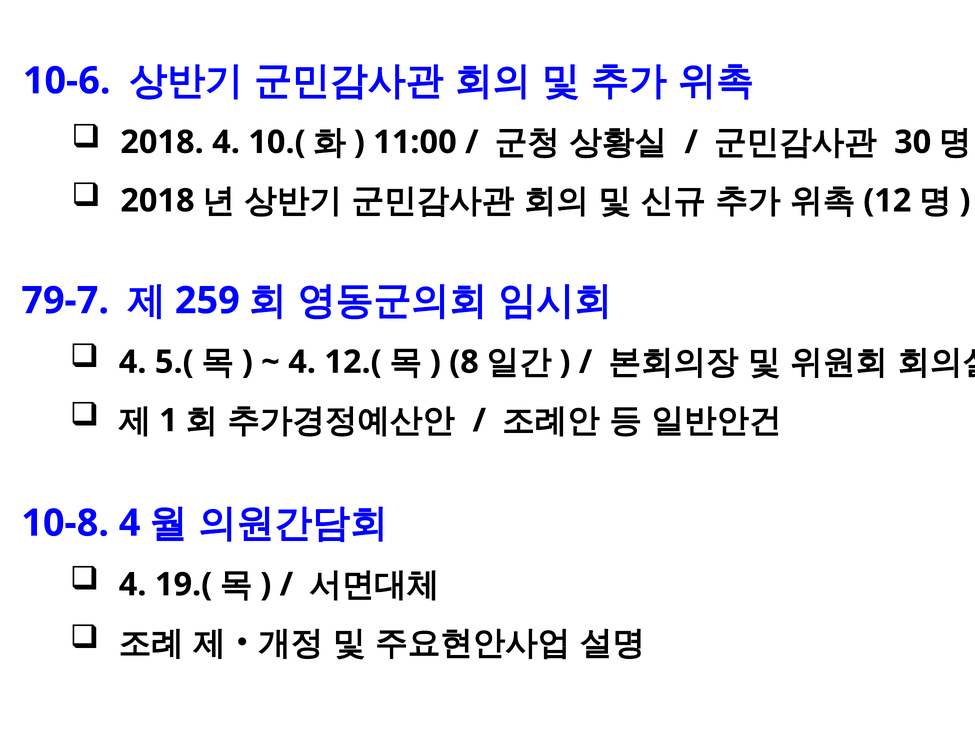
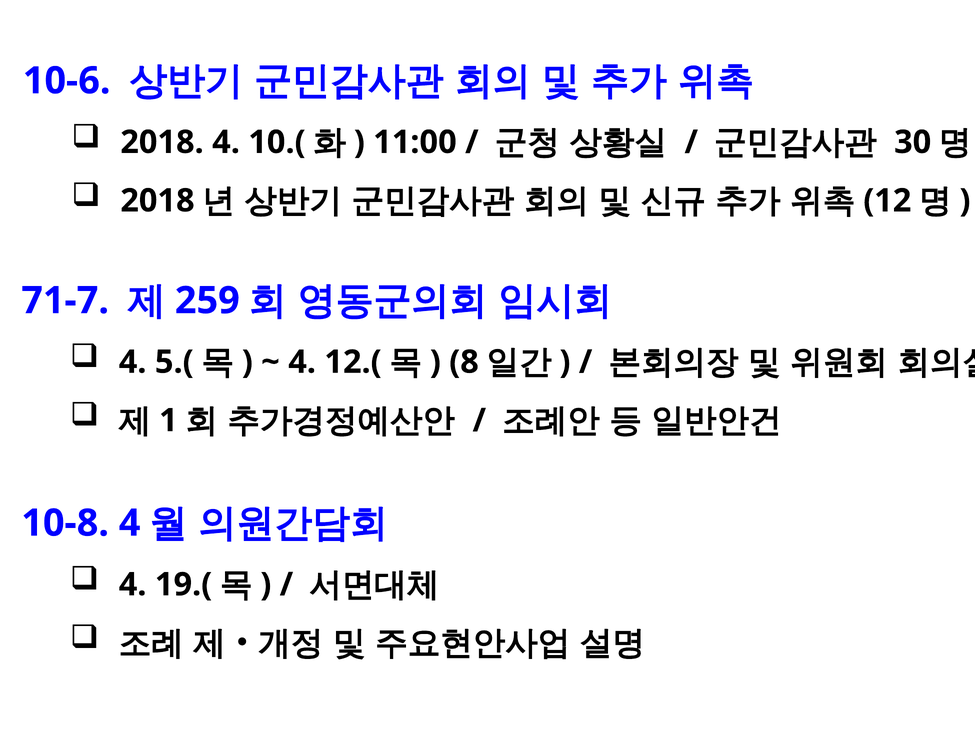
79-7: 79-7 -> 71-7
